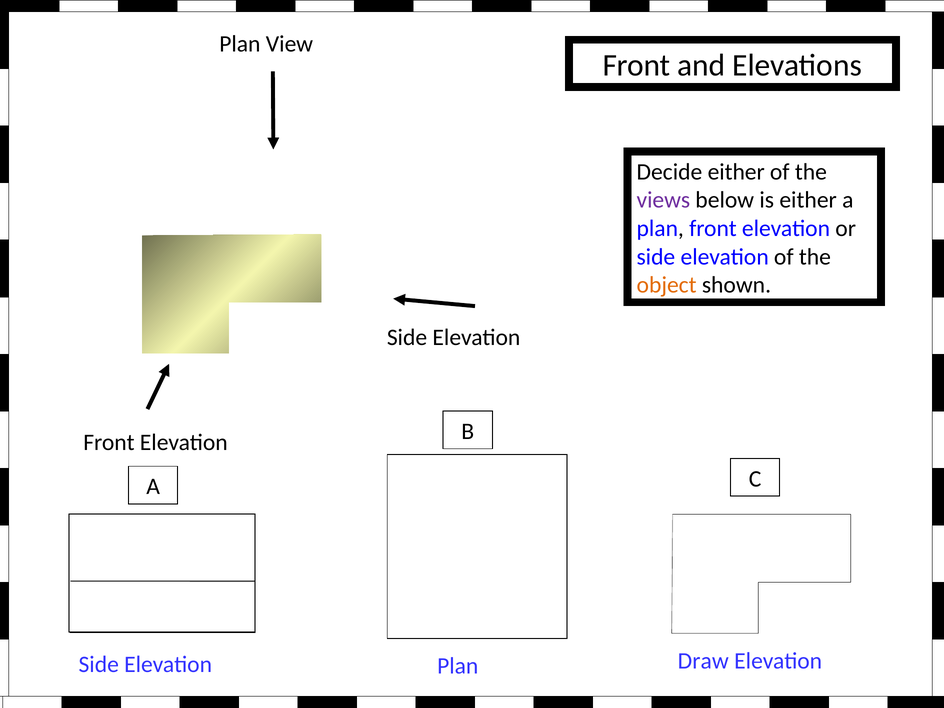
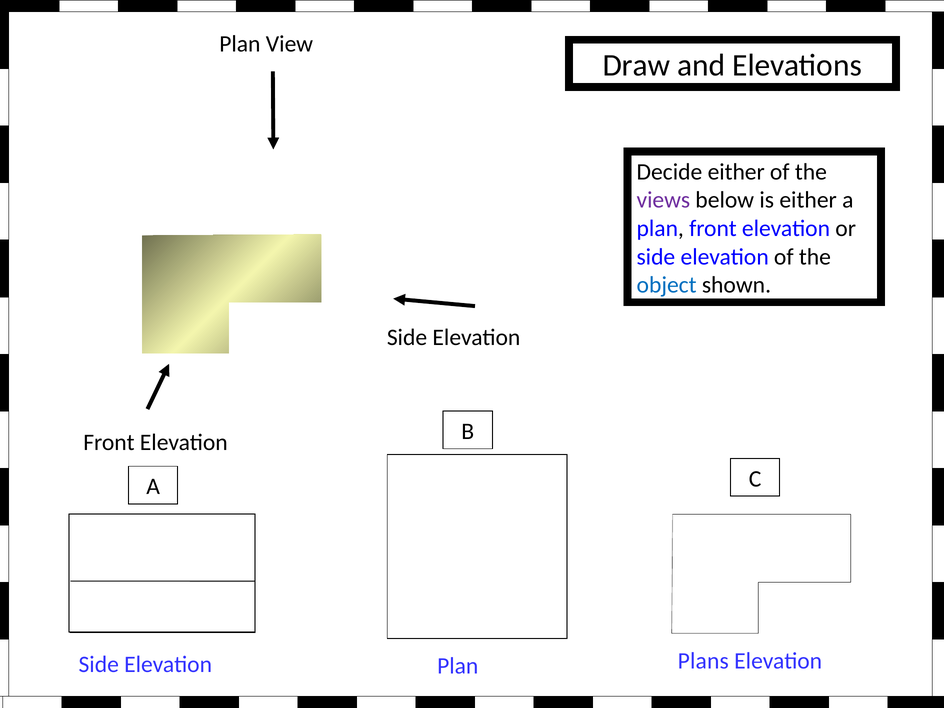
Front at (637, 66): Front -> Draw
object colour: orange -> blue
Draw: Draw -> Plans
